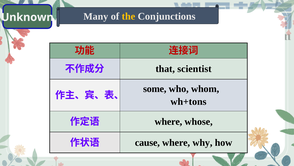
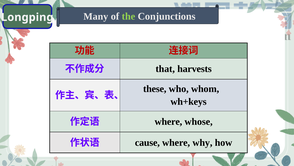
the colour: yellow -> light green
Unknown: Unknown -> Longping
scientist: scientist -> harvests
some: some -> these
wh+tons: wh+tons -> wh+keys
